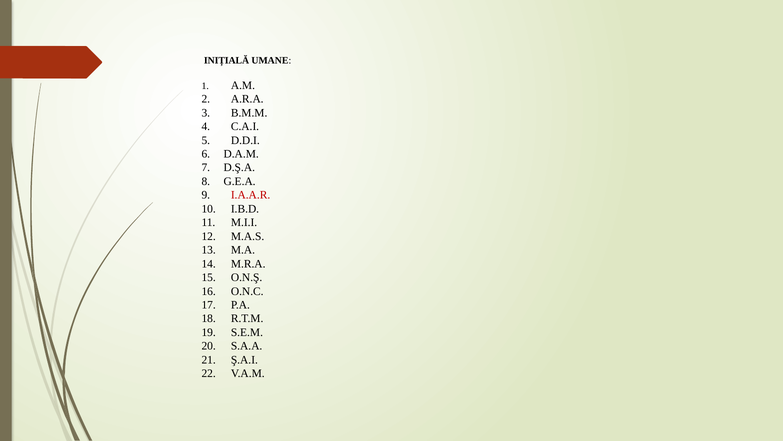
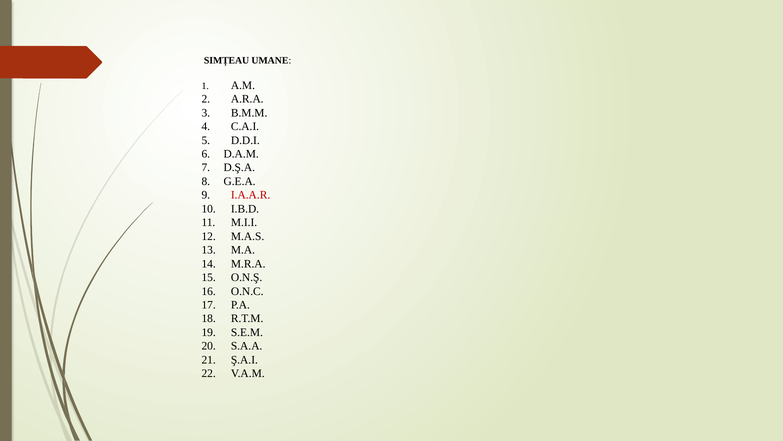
INIȚIALĂ: INIȚIALĂ -> SIMȚEAU
